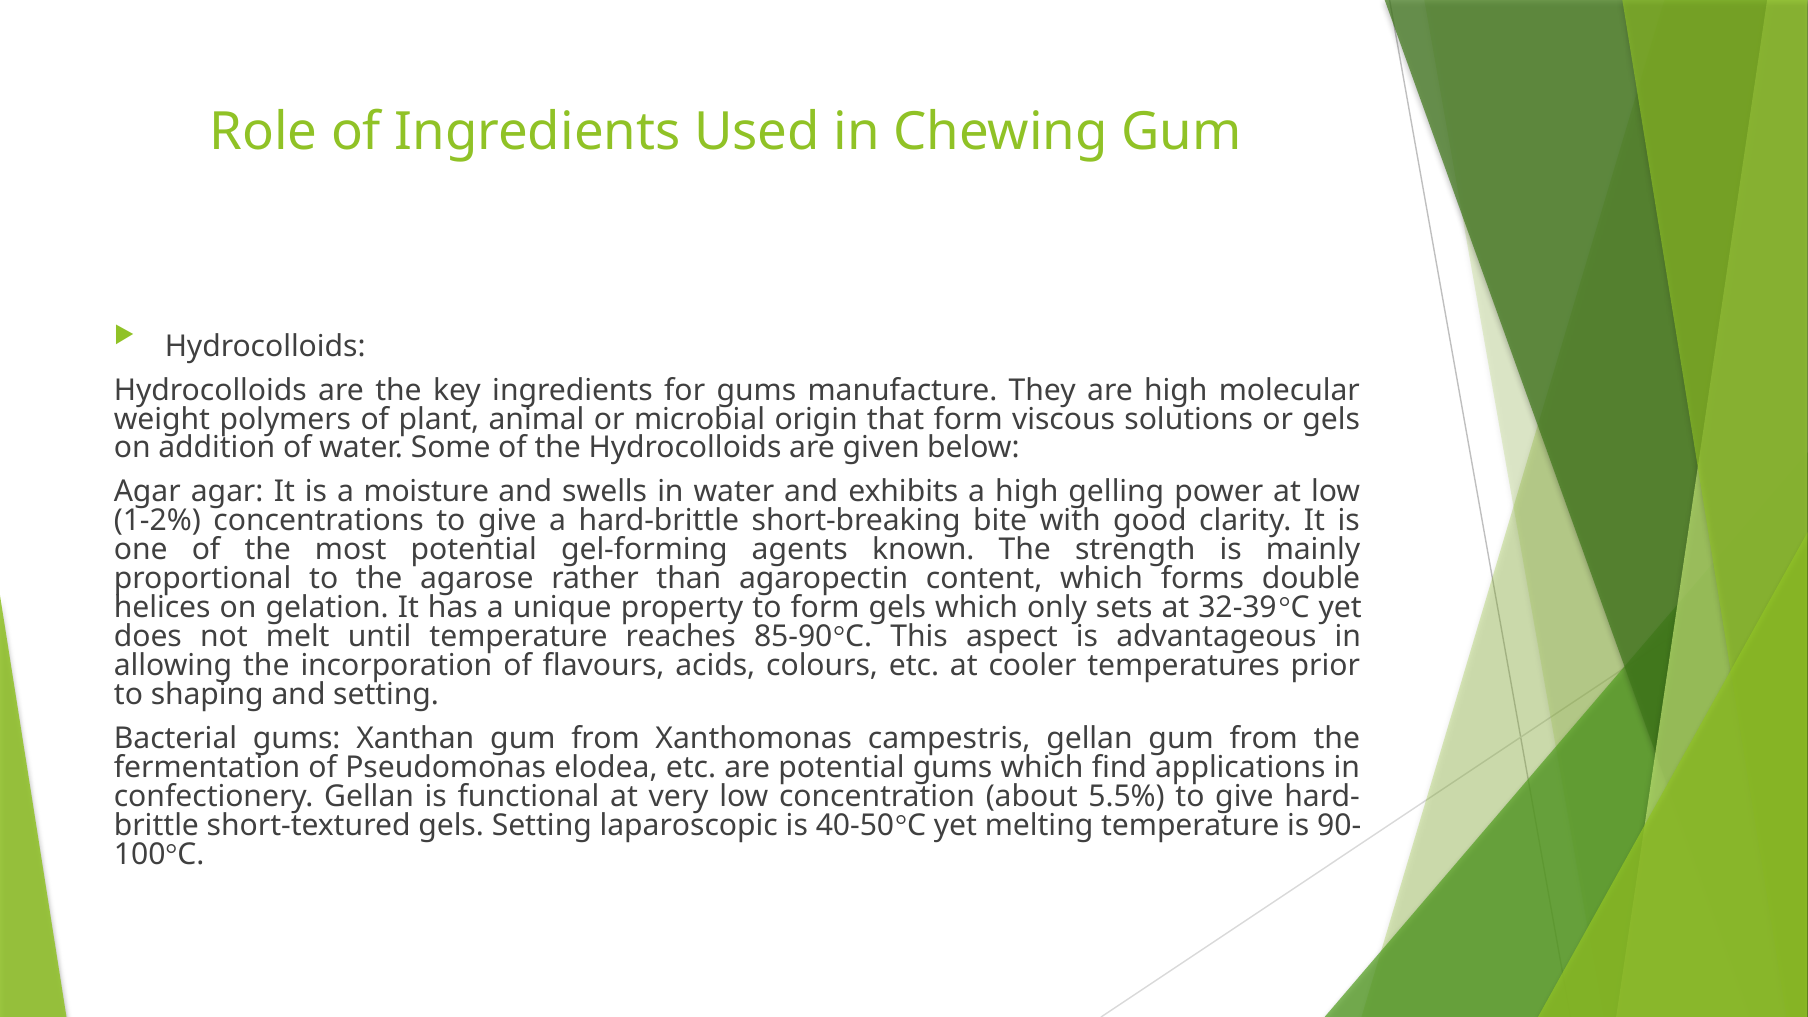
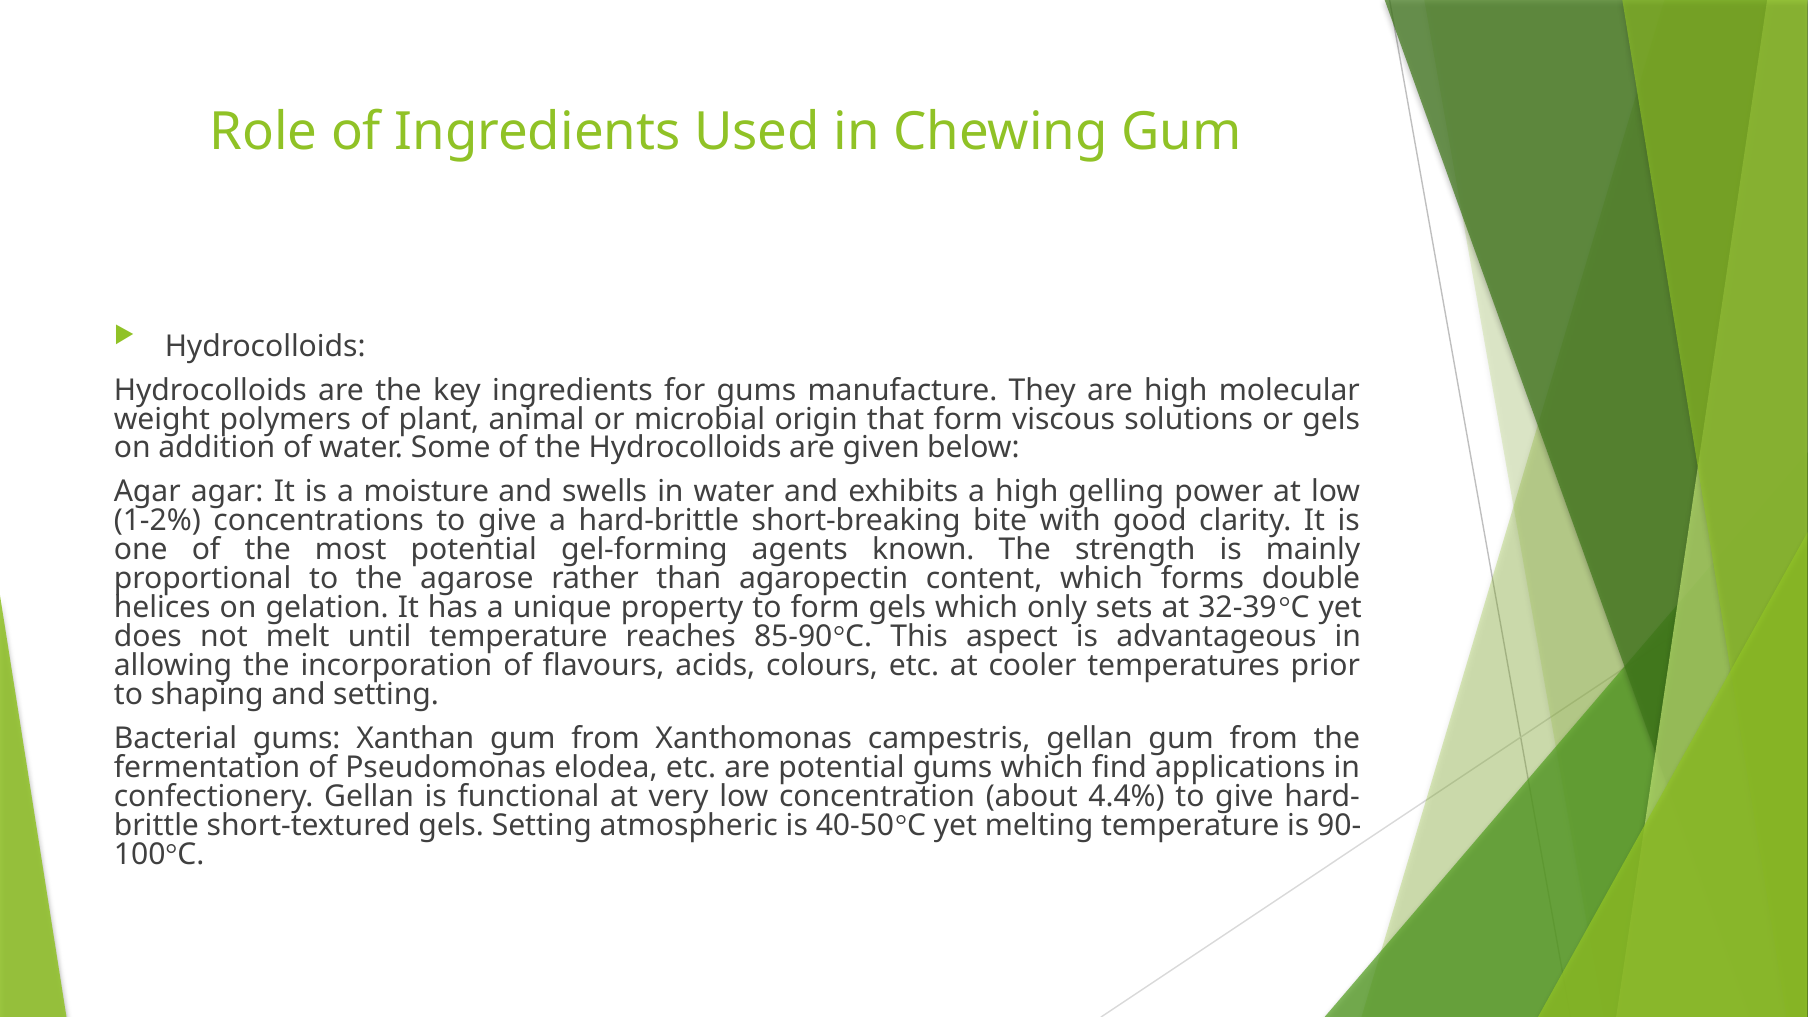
5.5%: 5.5% -> 4.4%
laparoscopic: laparoscopic -> atmospheric
